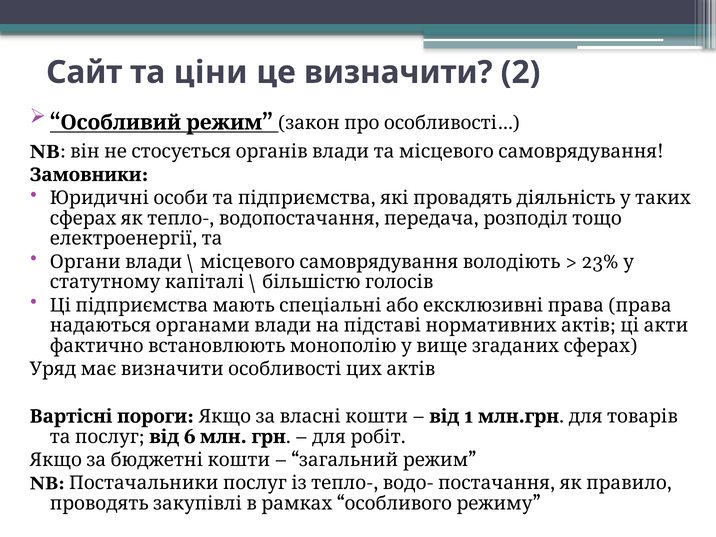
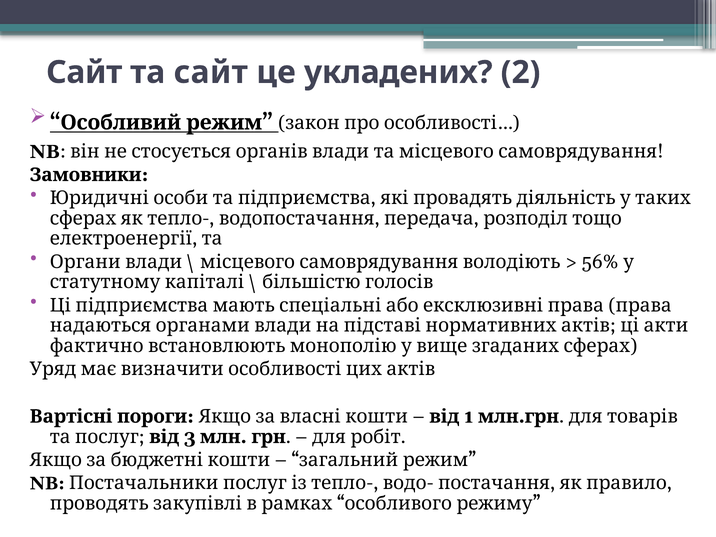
та ціни: ціни -> сайт
визначити: визначити -> укладених
23%: 23% -> 56%
6: 6 -> 3
